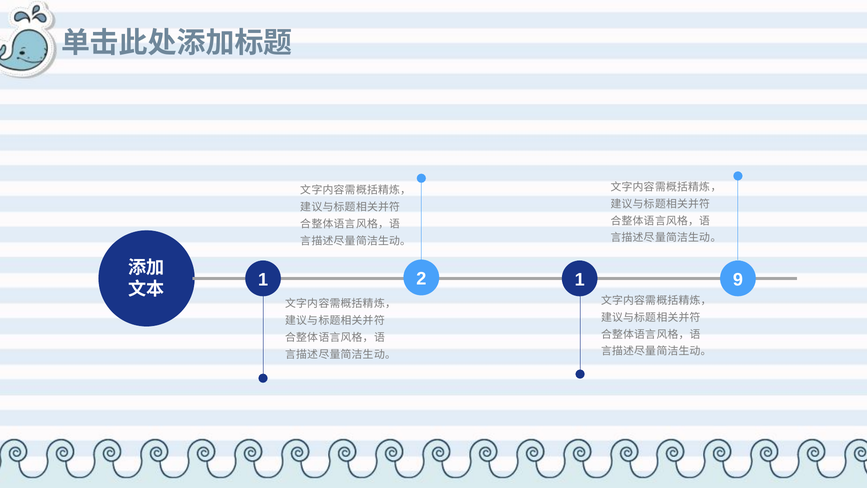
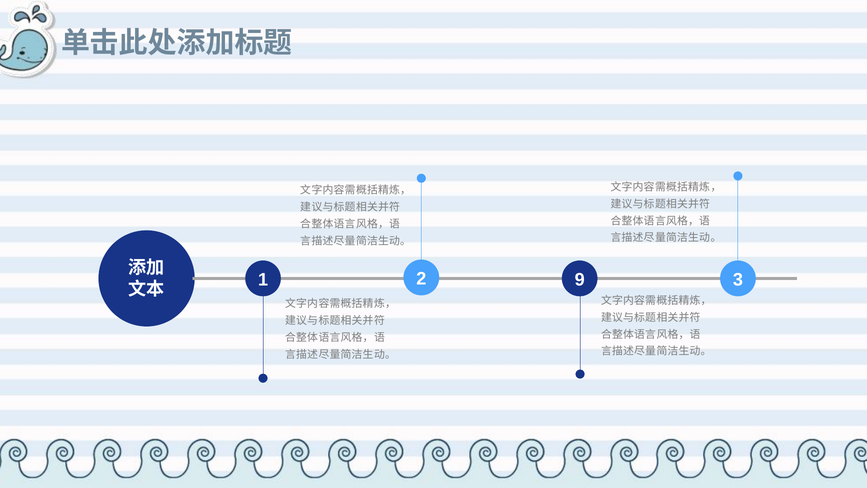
9: 9 -> 3
1 1: 1 -> 9
